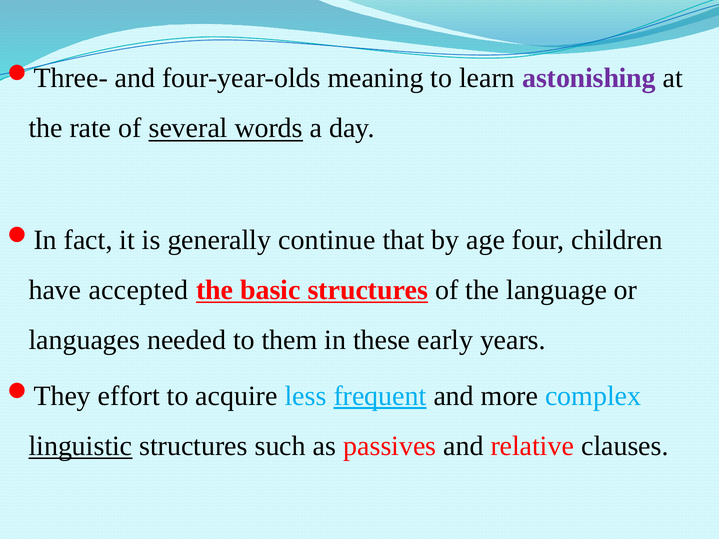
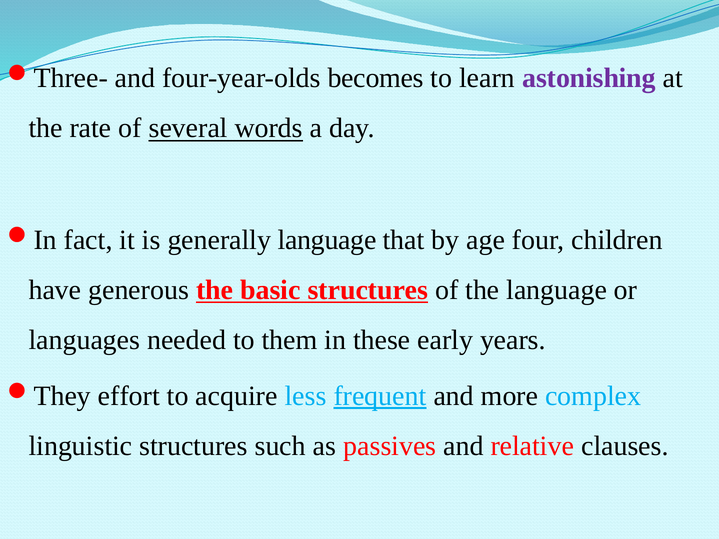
meaning: meaning -> becomes
generally continue: continue -> language
accepted: accepted -> generous
linguistic underline: present -> none
